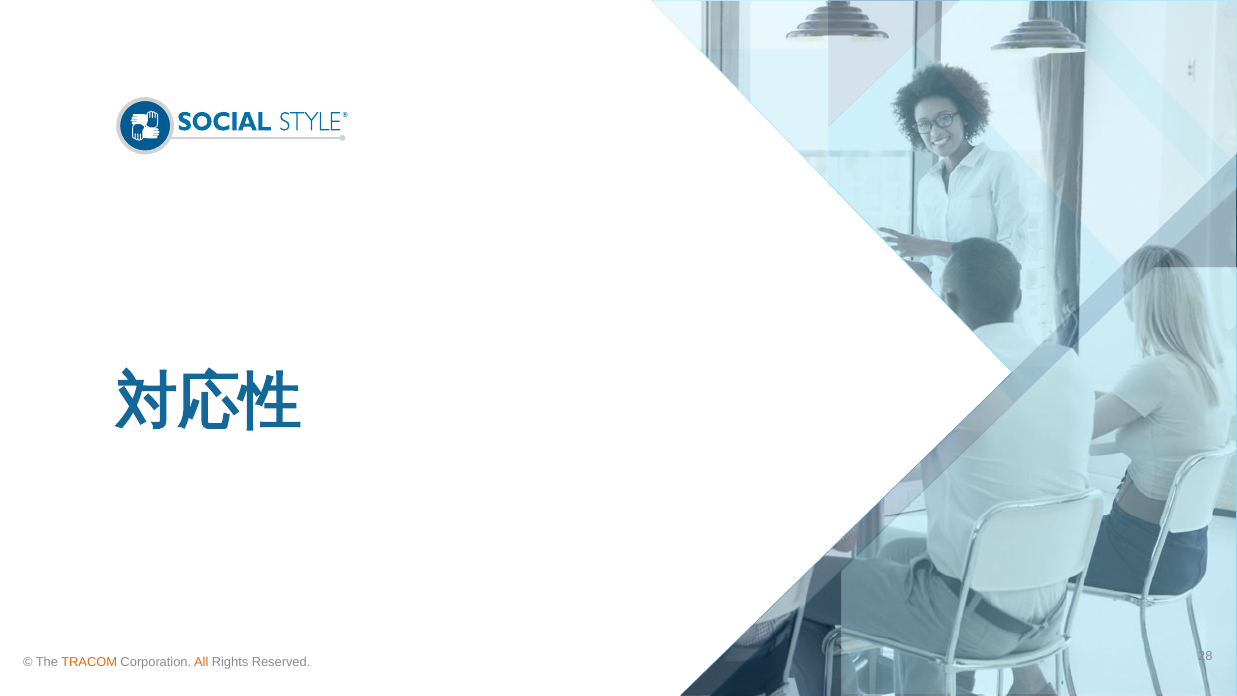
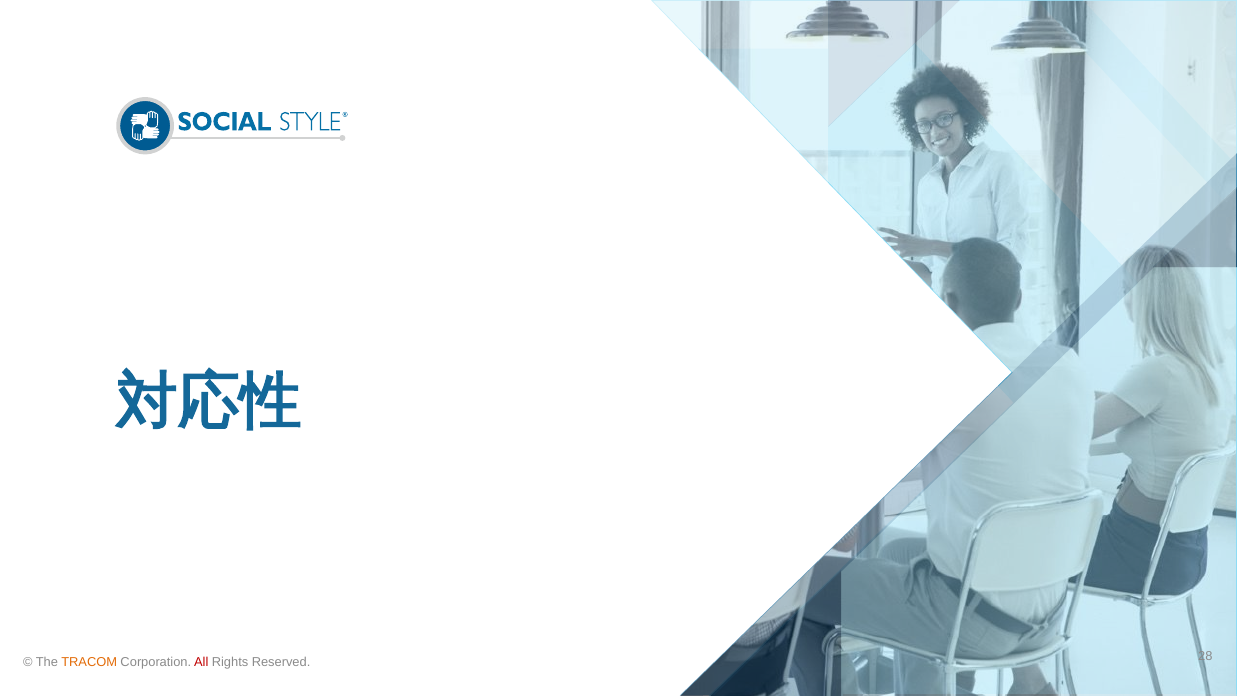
All colour: orange -> red
